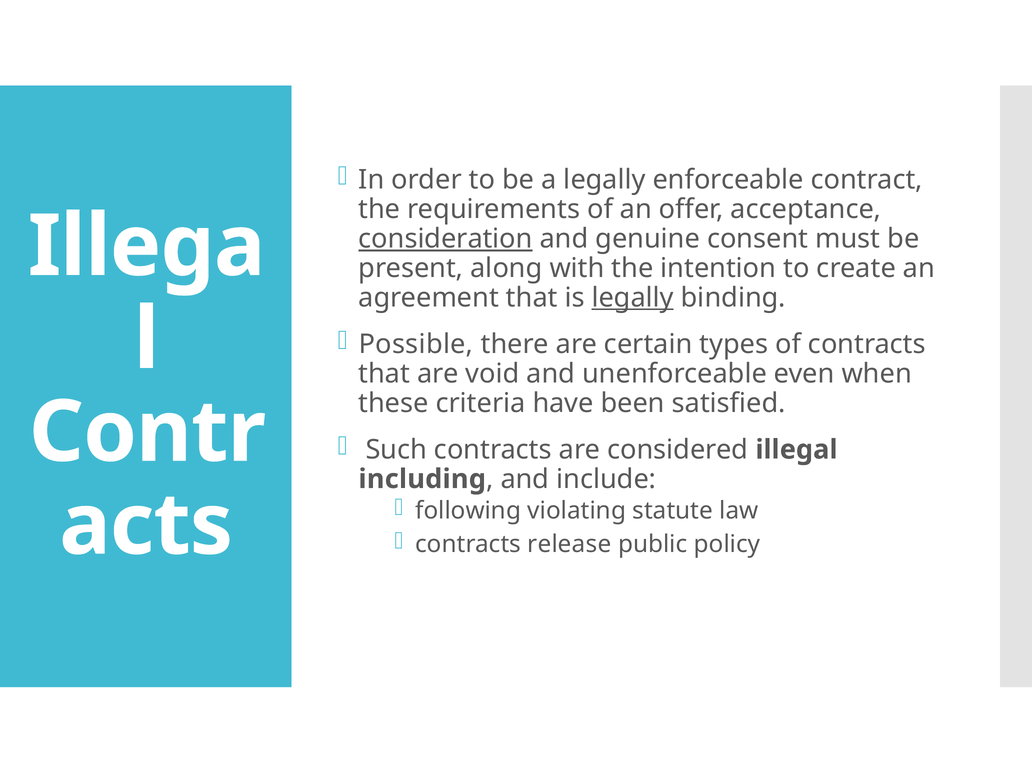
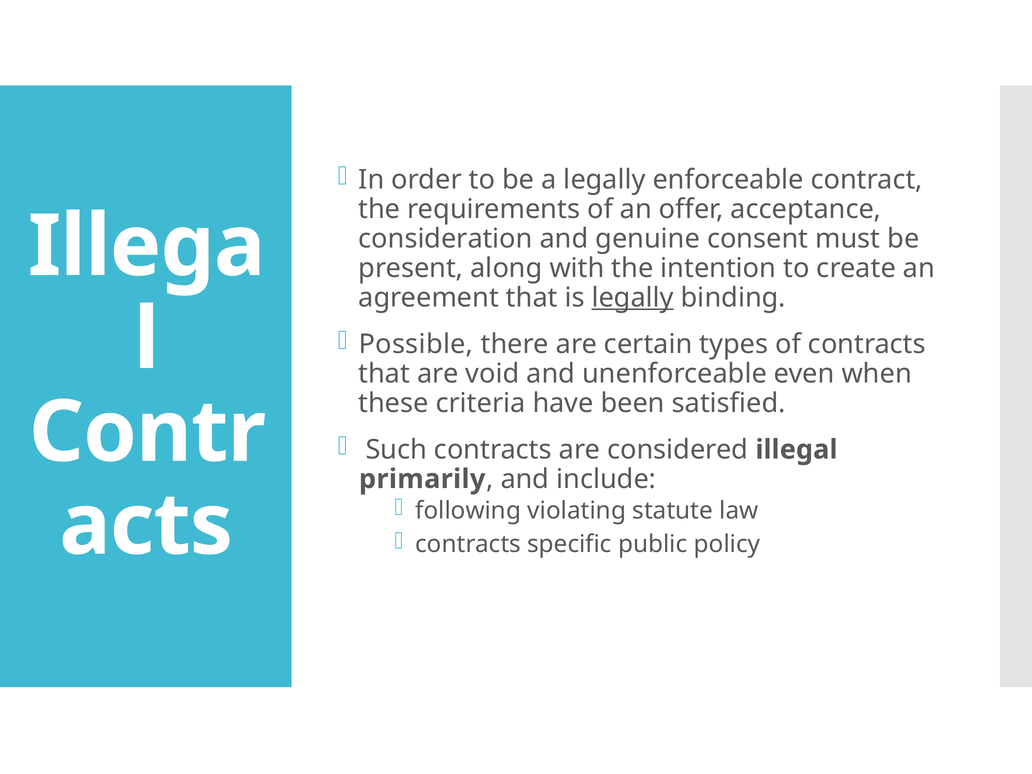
consideration underline: present -> none
including: including -> primarily
release: release -> specific
